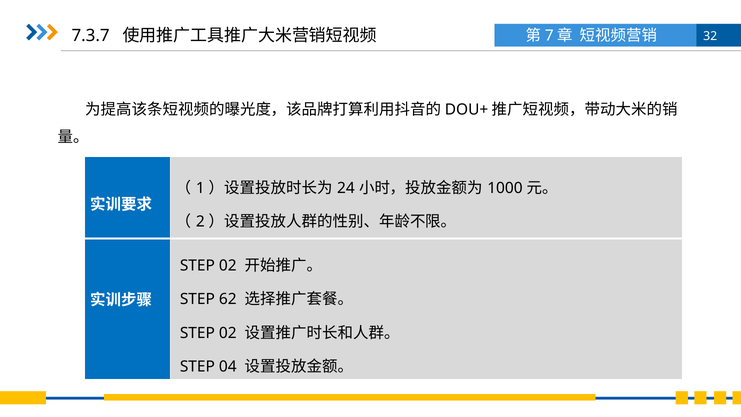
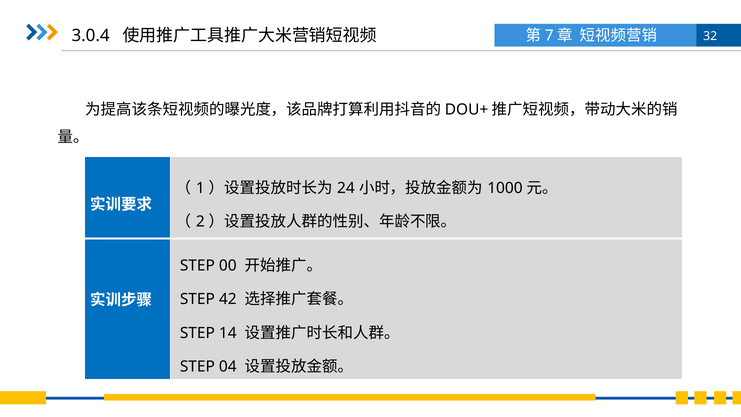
7.3.7: 7.3.7 -> 3.0.4
02 at (228, 265): 02 -> 00
62: 62 -> 42
02 at (228, 333): 02 -> 14
